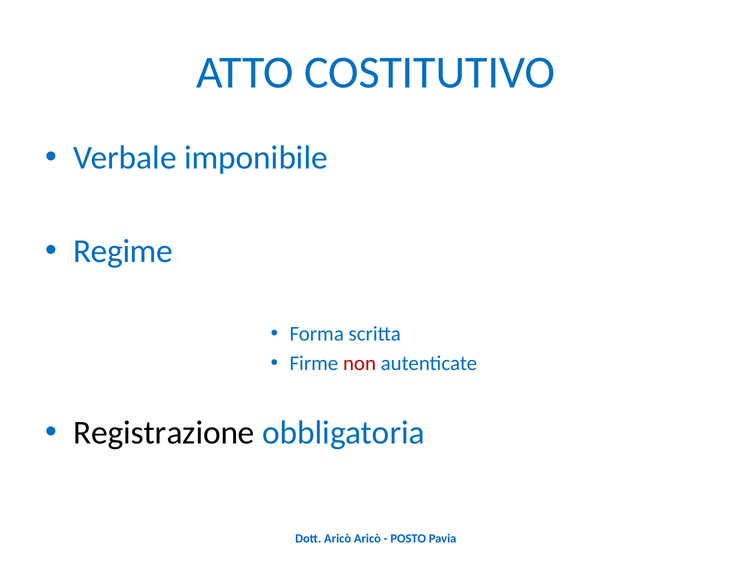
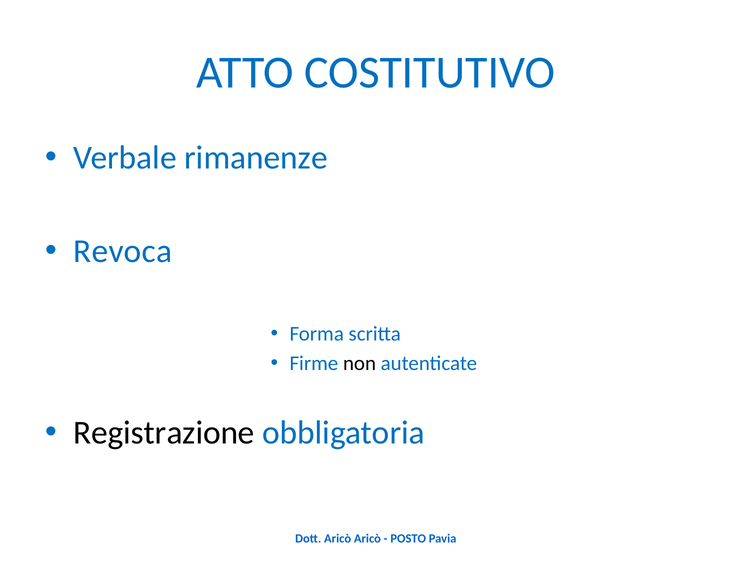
imponibile: imponibile -> rimanenze
Regime: Regime -> Revoca
non colour: red -> black
